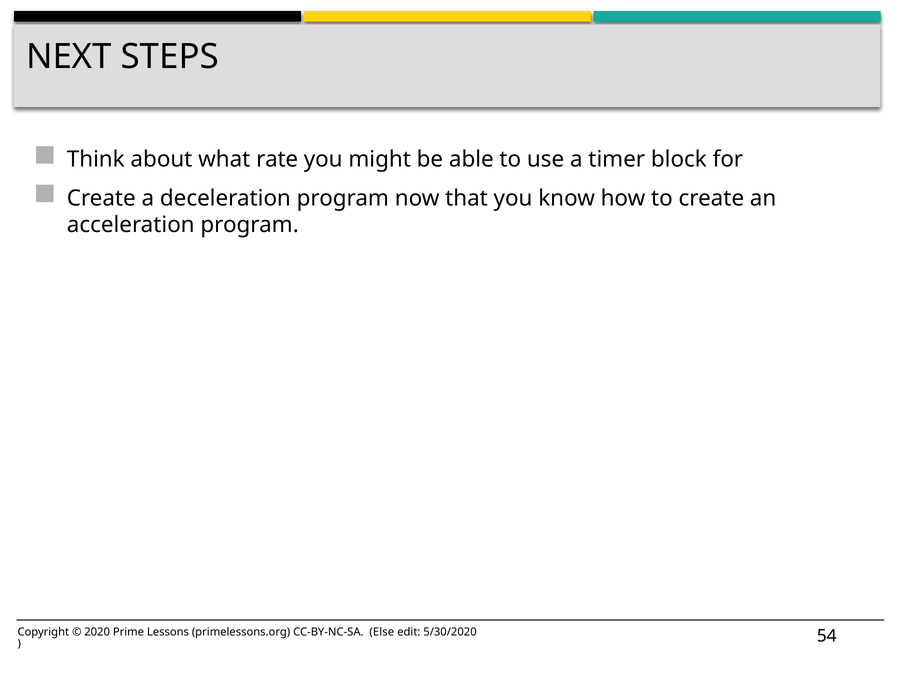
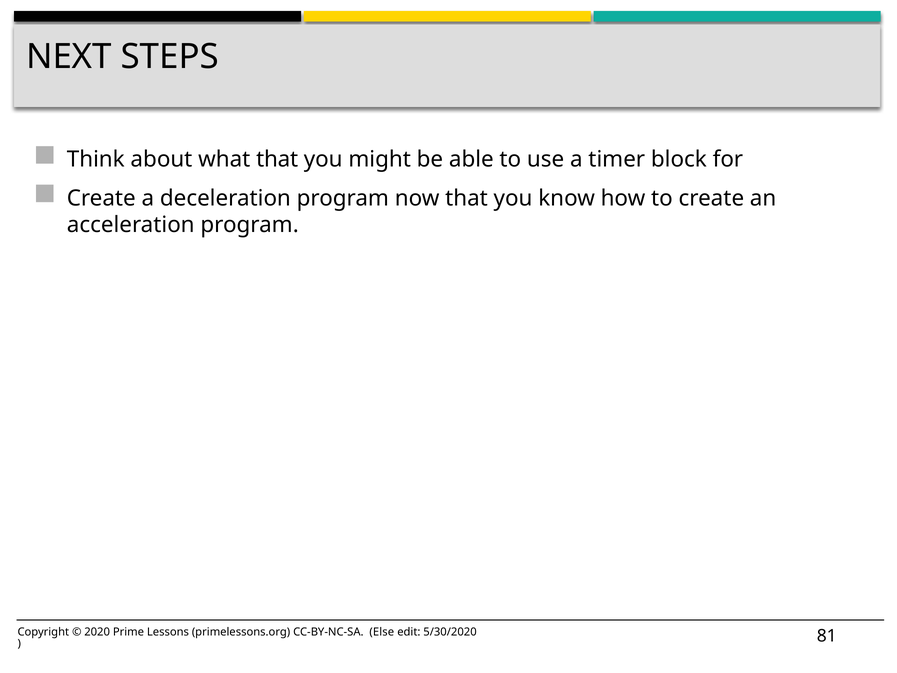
what rate: rate -> that
54: 54 -> 81
